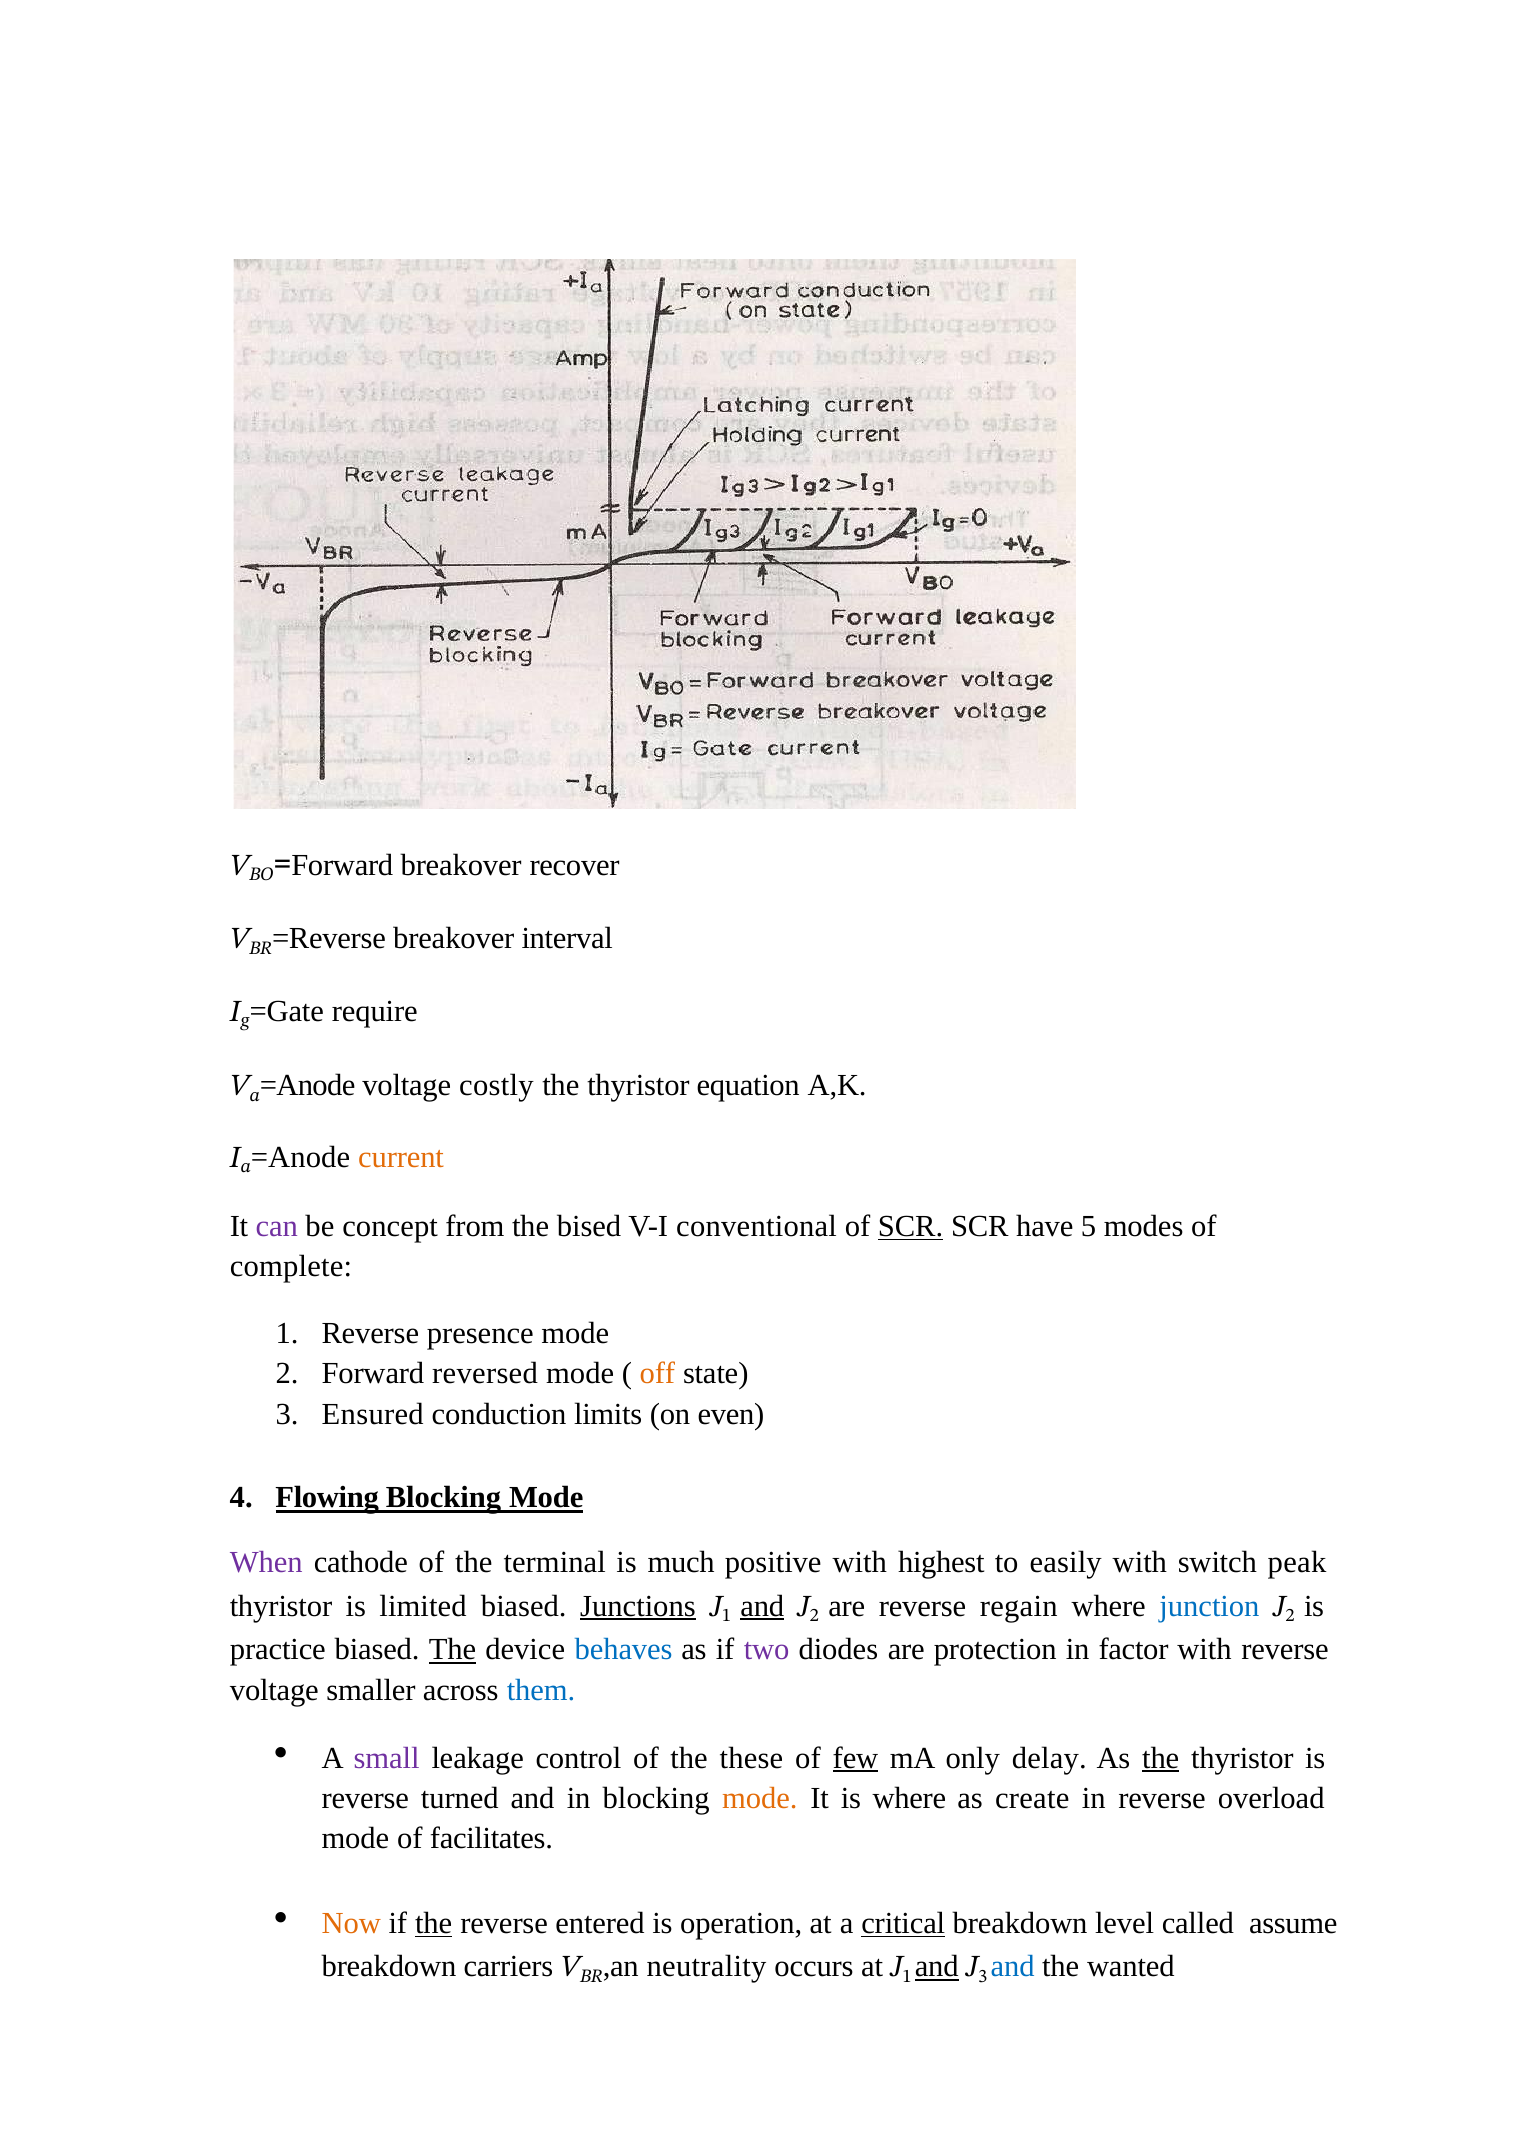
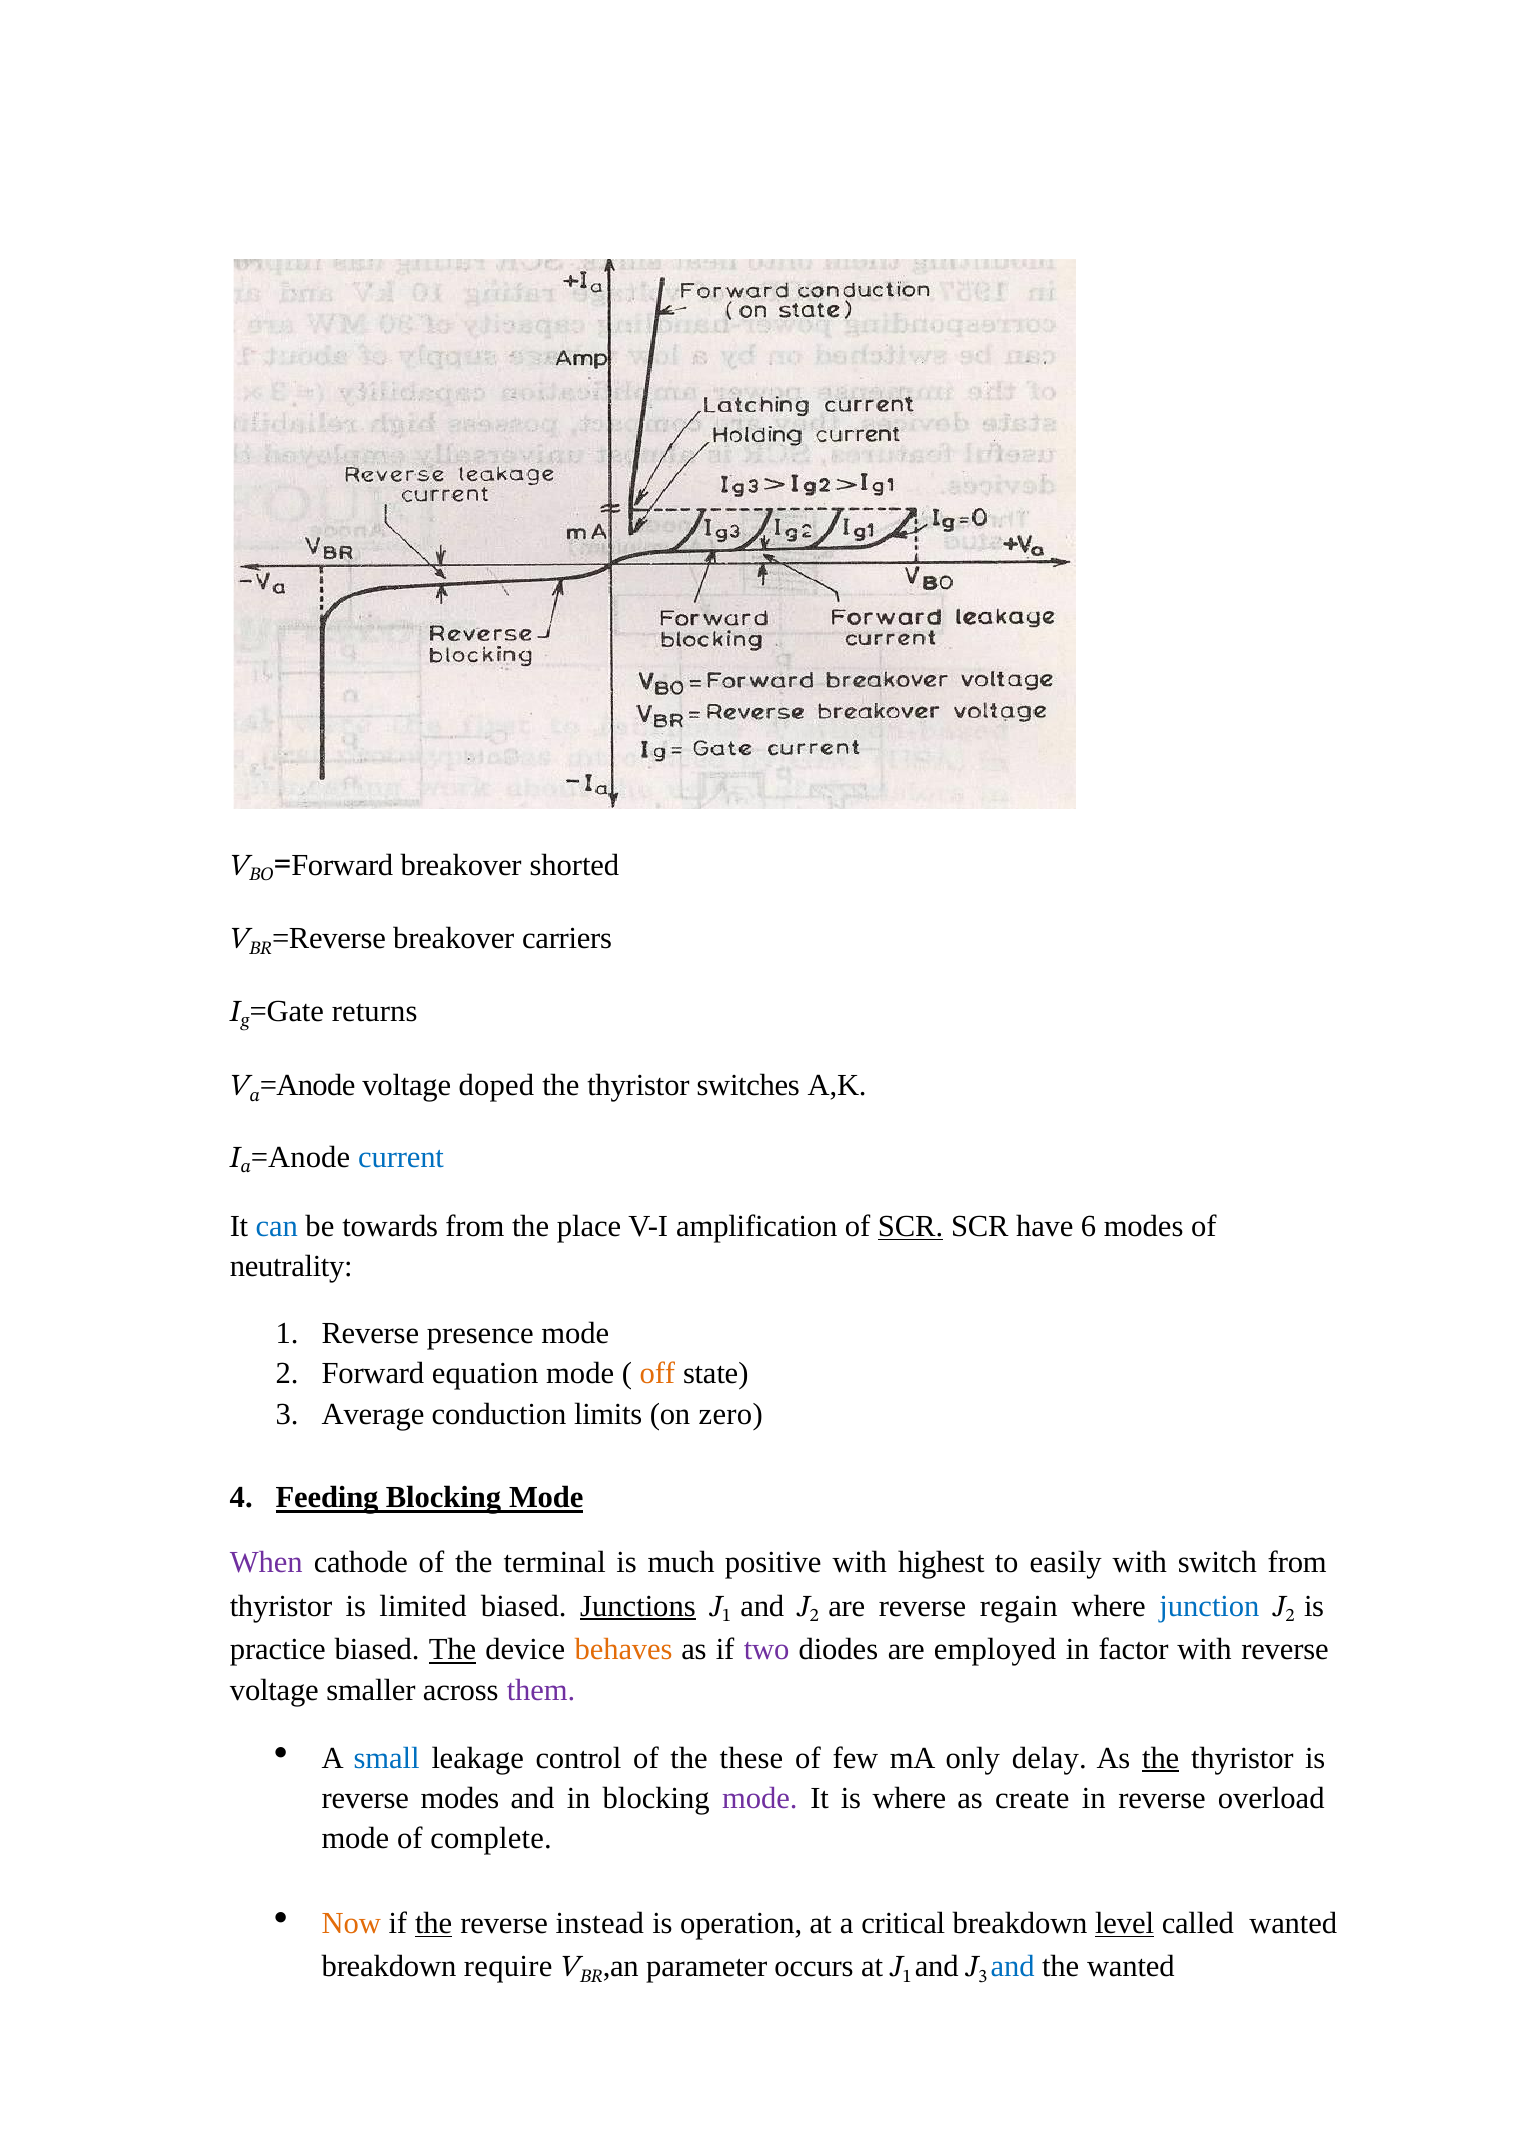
recover: recover -> shorted
interval: interval -> carriers
require: require -> returns
costly: costly -> doped
equation: equation -> switches
current colour: orange -> blue
can colour: purple -> blue
concept: concept -> towards
bised: bised -> place
conventional: conventional -> amplification
5: 5 -> 6
complete: complete -> neutrality
reversed: reversed -> equation
Ensured: Ensured -> Average
even: even -> zero
Flowing: Flowing -> Feeding
switch peak: peak -> from
and at (762, 1606) underline: present -> none
behaves colour: blue -> orange
protection: protection -> employed
them colour: blue -> purple
small colour: purple -> blue
few underline: present -> none
reverse turned: turned -> modes
mode at (760, 1798) colour: orange -> purple
facilitates: facilitates -> complete
entered: entered -> instead
critical underline: present -> none
level underline: none -> present
called assume: assume -> wanted
carriers: carriers -> require
neutrality: neutrality -> parameter
and at (937, 1966) underline: present -> none
